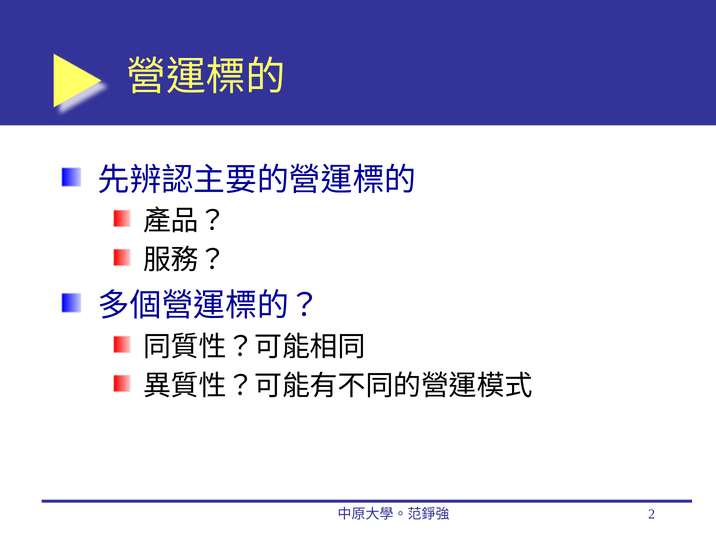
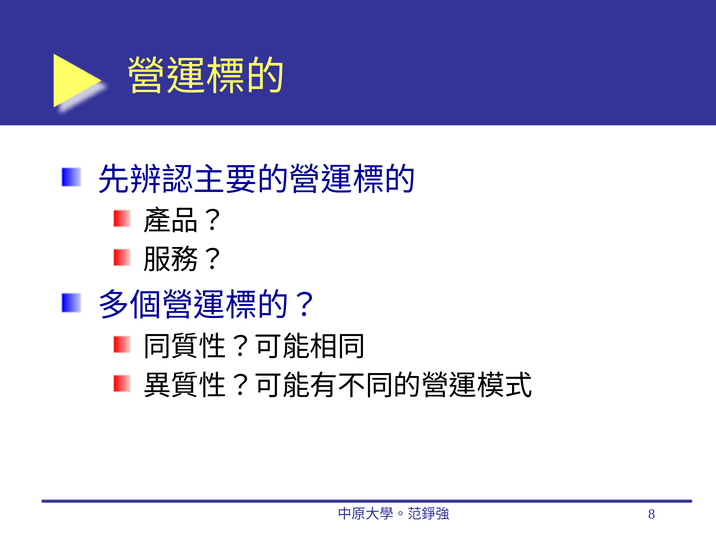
2: 2 -> 8
